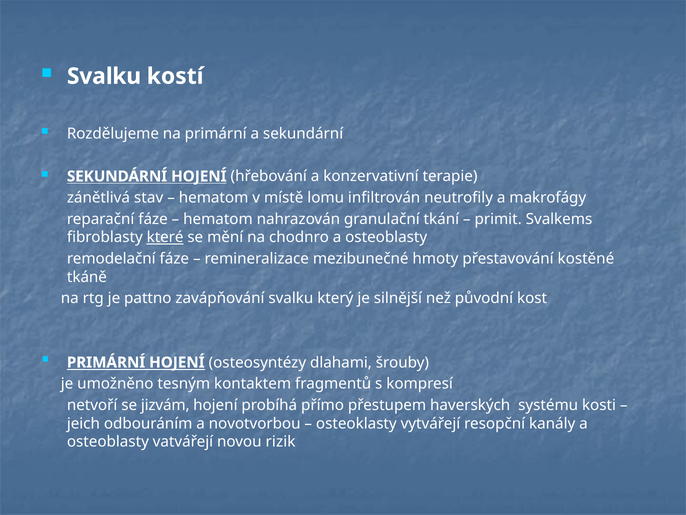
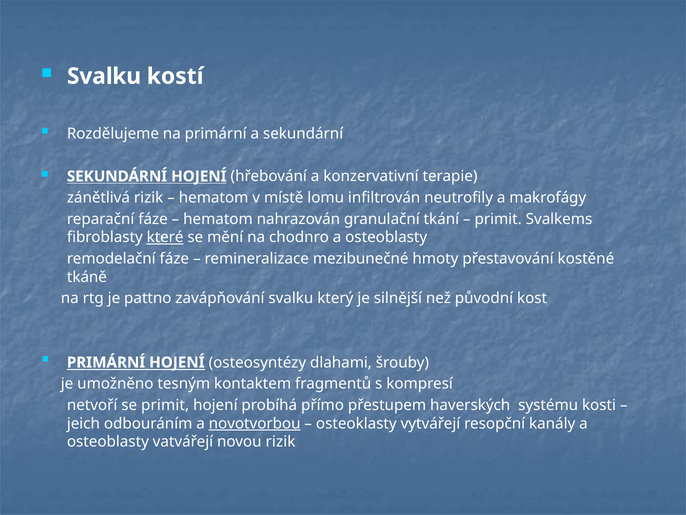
zánětlivá stav: stav -> rizik
se jizvám: jizvám -> primit
novotvorbou underline: none -> present
